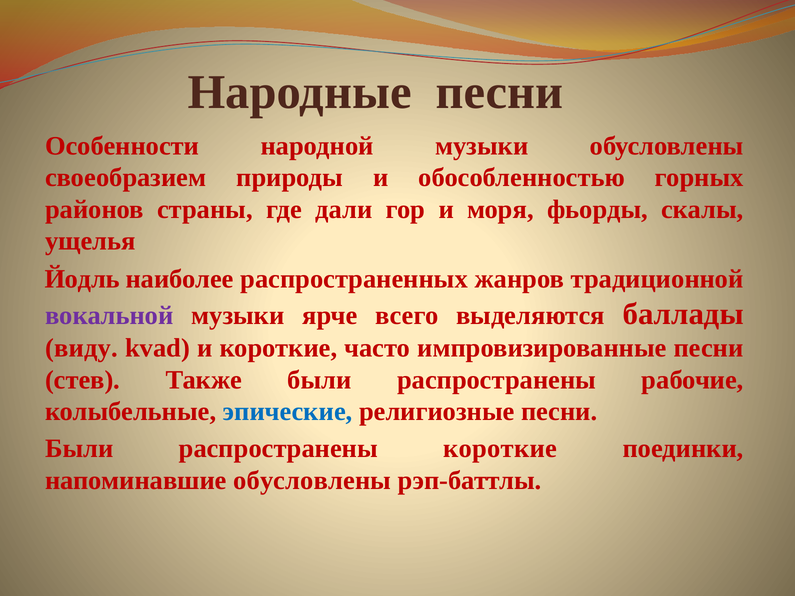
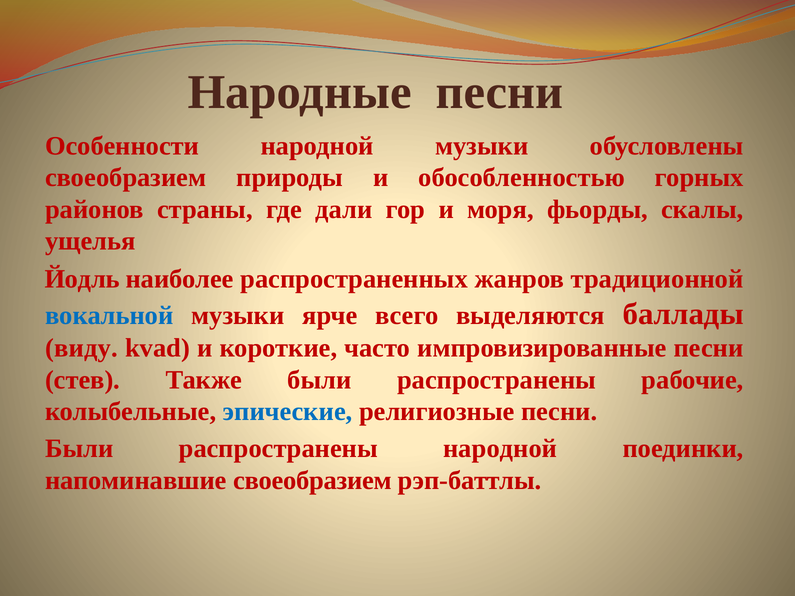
вокальной colour: purple -> blue
распространены короткие: короткие -> народной
напоминавшие обусловлены: обусловлены -> своеобразием
